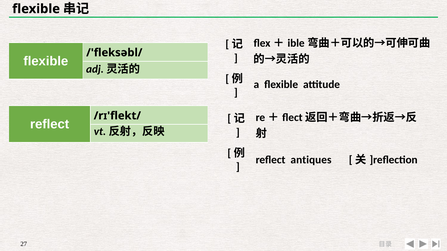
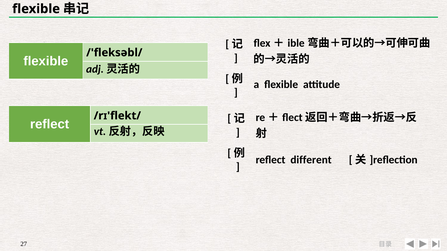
antiques: antiques -> different
